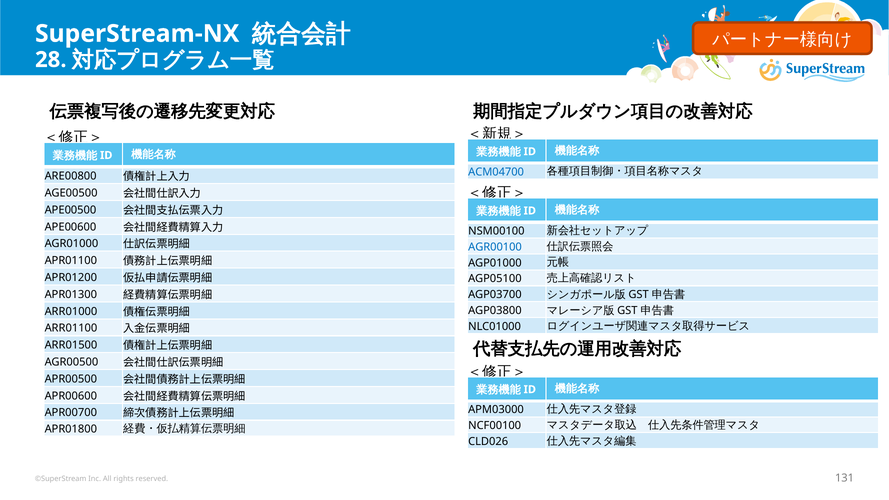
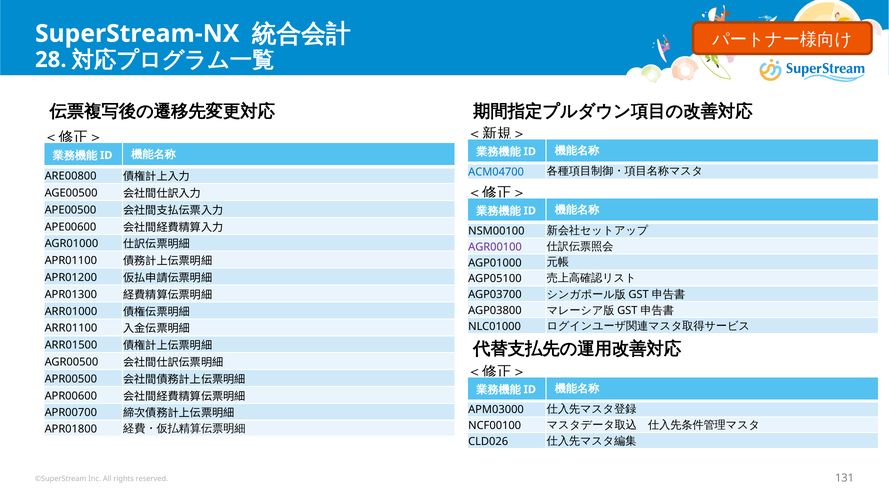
AGR00100 colour: blue -> purple
